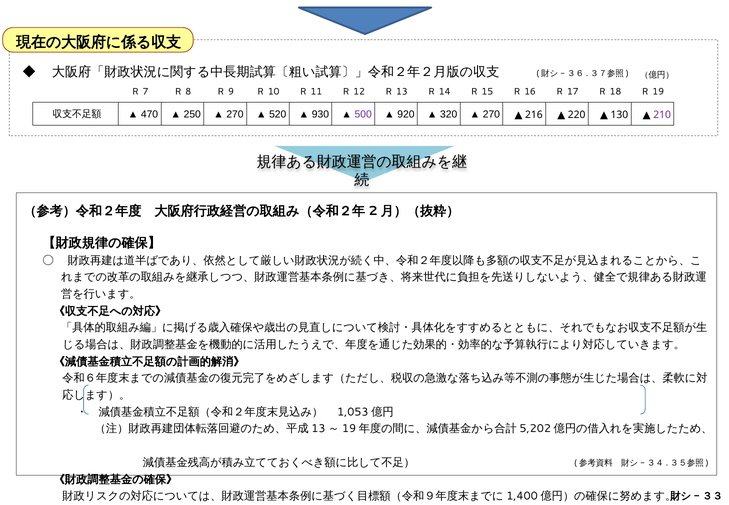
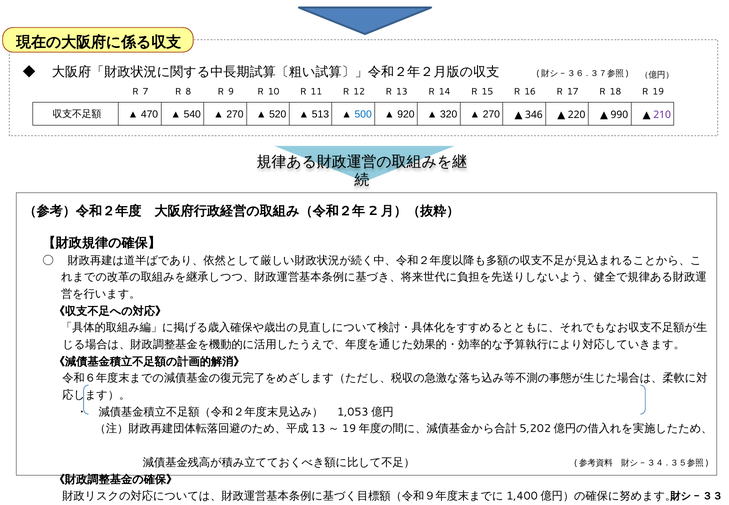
250: 250 -> 540
930: 930 -> 513
500 colour: purple -> blue
216: 216 -> 346
130: 130 -> 990
